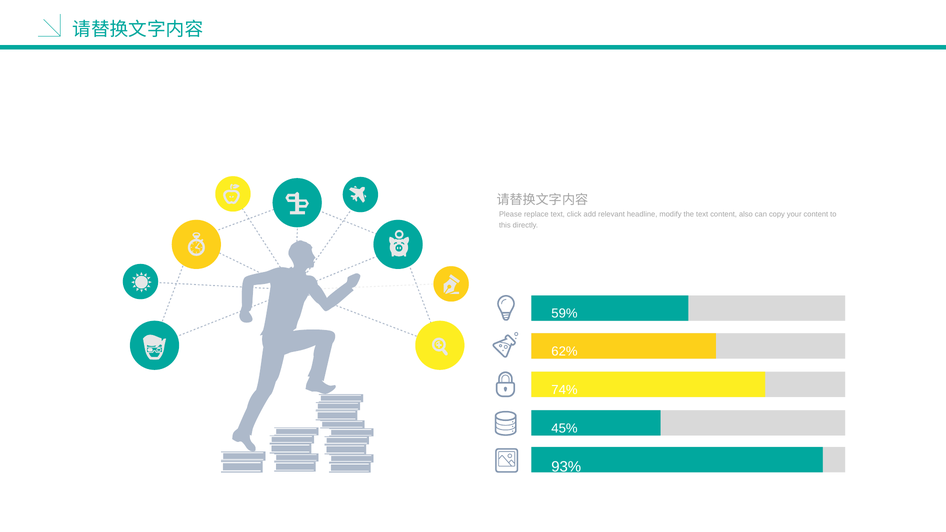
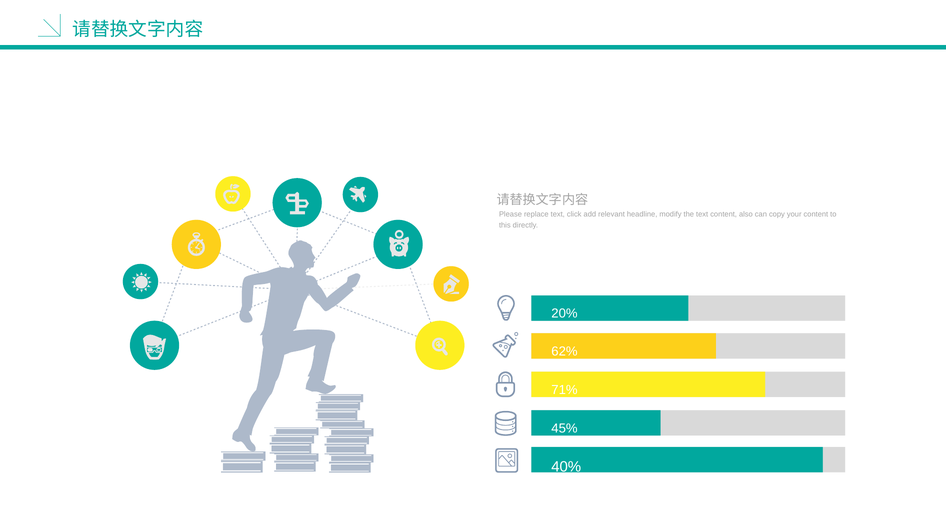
59%: 59% -> 20%
74%: 74% -> 71%
93%: 93% -> 40%
